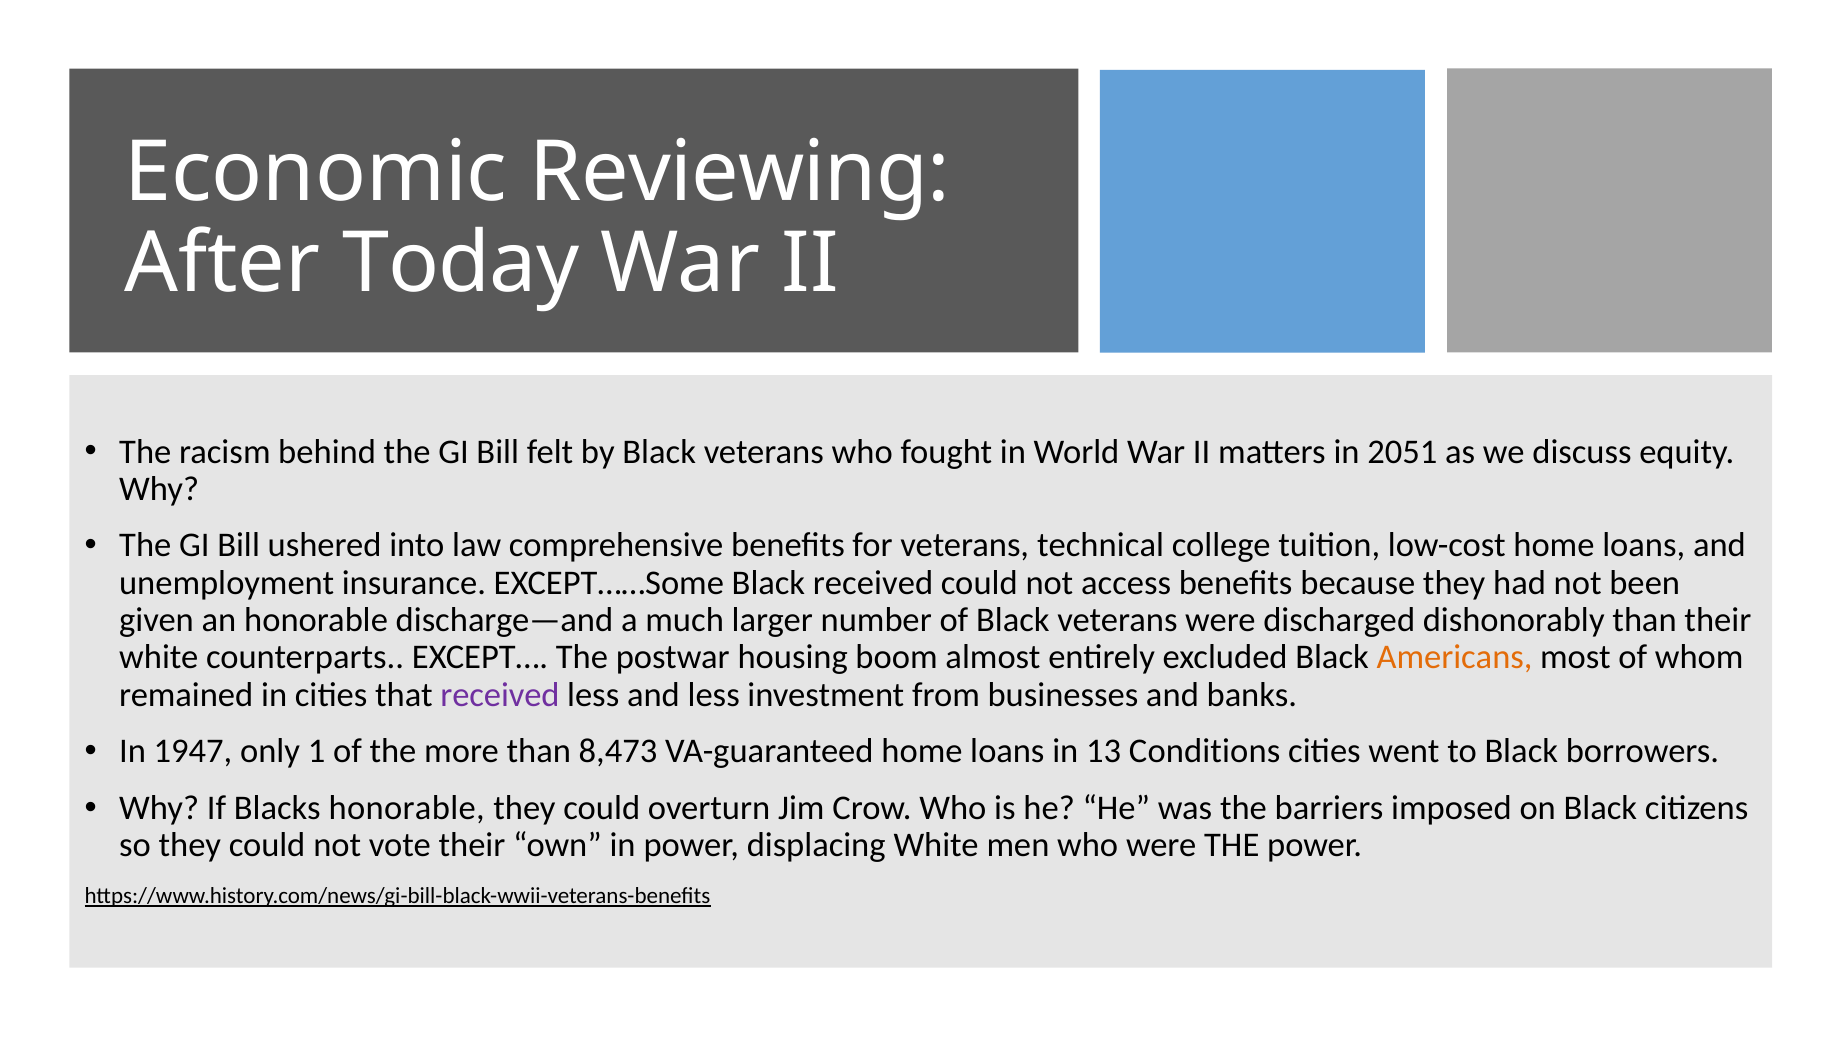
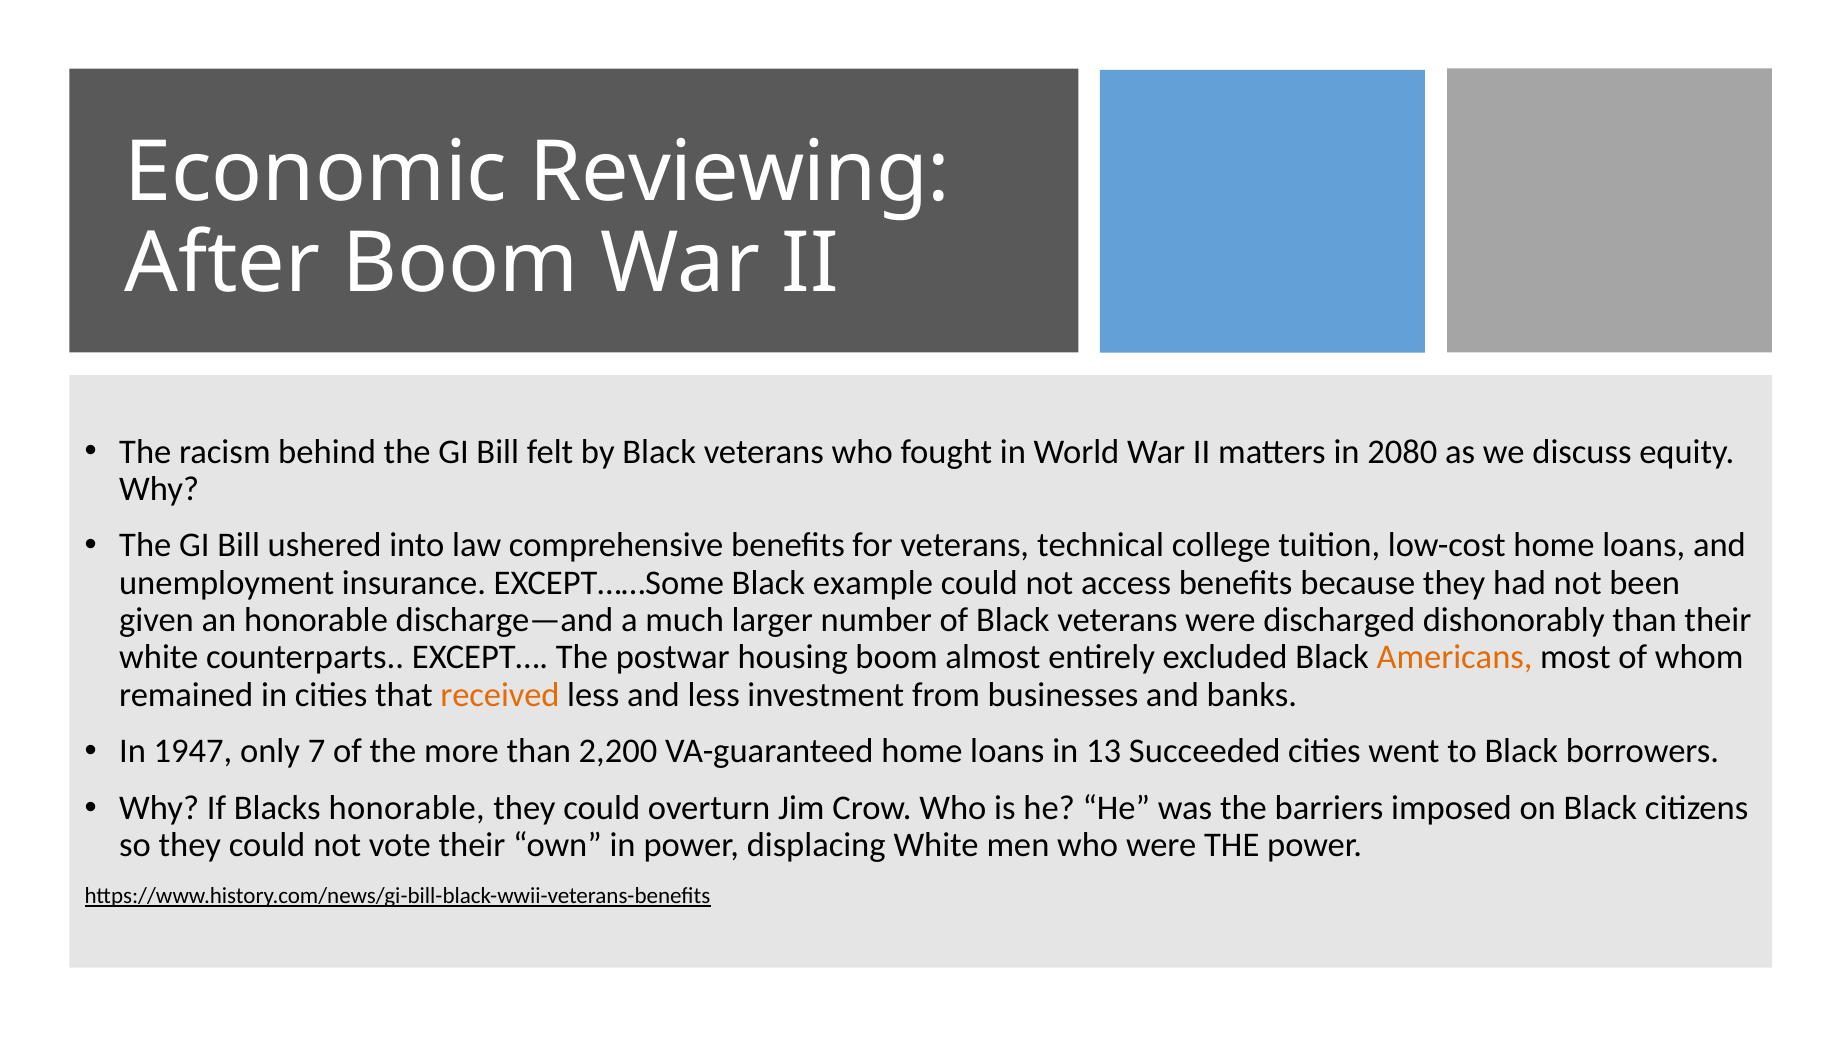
After Today: Today -> Boom
2051: 2051 -> 2080
Black received: received -> example
received at (500, 695) colour: purple -> orange
1: 1 -> 7
8,473: 8,473 -> 2,200
Conditions: Conditions -> Succeeded
